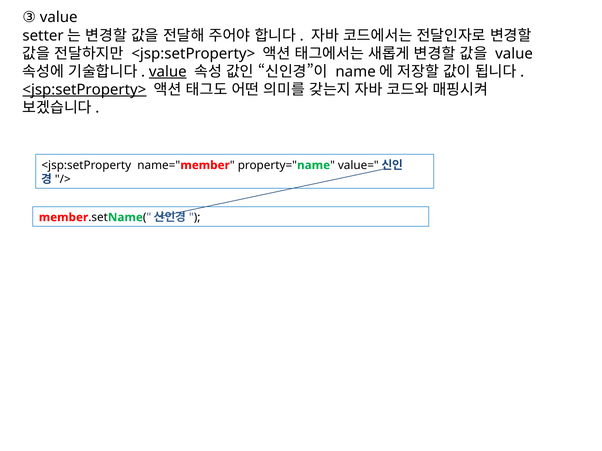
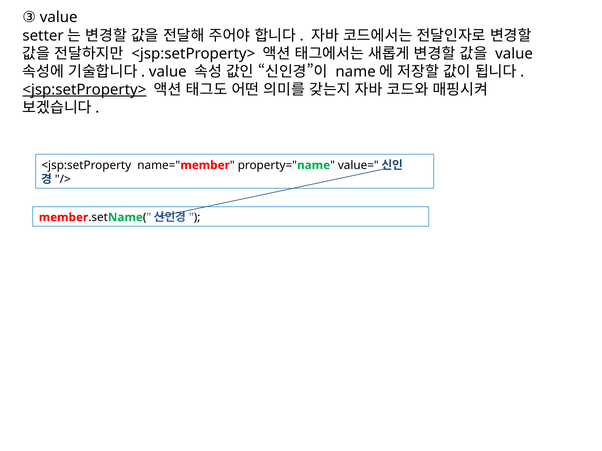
value at (168, 72) underline: present -> none
